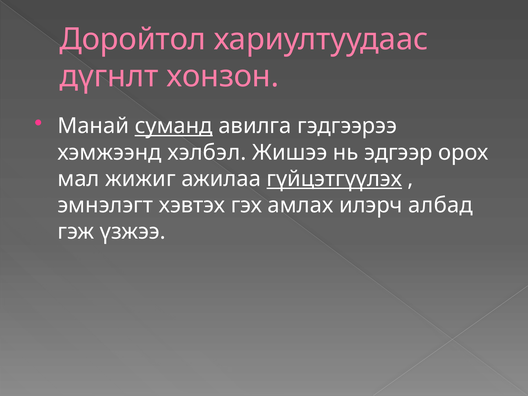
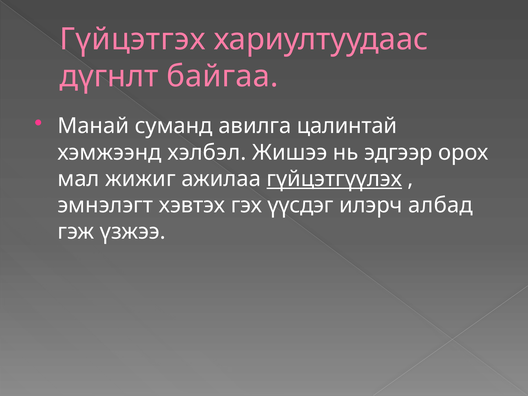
Доройтол: Доройтол -> Гүйцэтгэх
хонзон: хонзон -> байгаа
суманд underline: present -> none
гэдгээрээ: гэдгээрээ -> цалинтай
амлах: амлах -> үүсдэг
